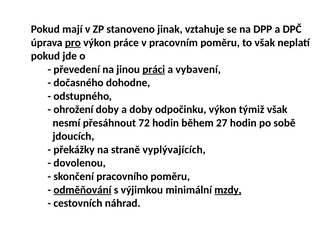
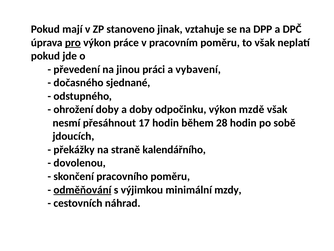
práci underline: present -> none
dohodne: dohodne -> sjednané
týmiž: týmiž -> mzdě
72: 72 -> 17
27: 27 -> 28
vyplývajících: vyplývajících -> kalendářního
mzdy underline: present -> none
